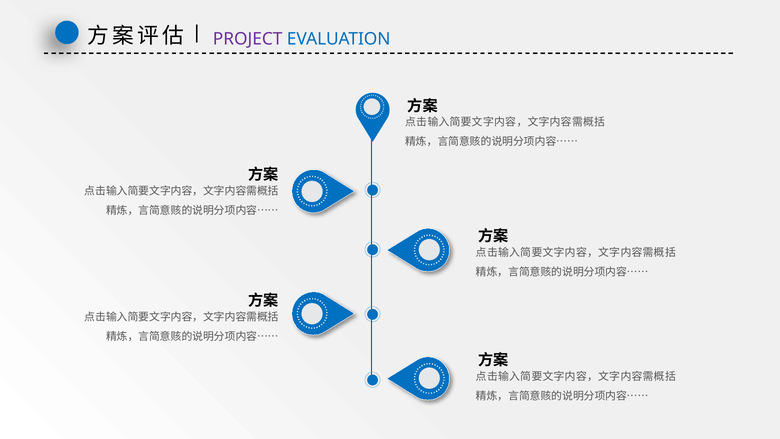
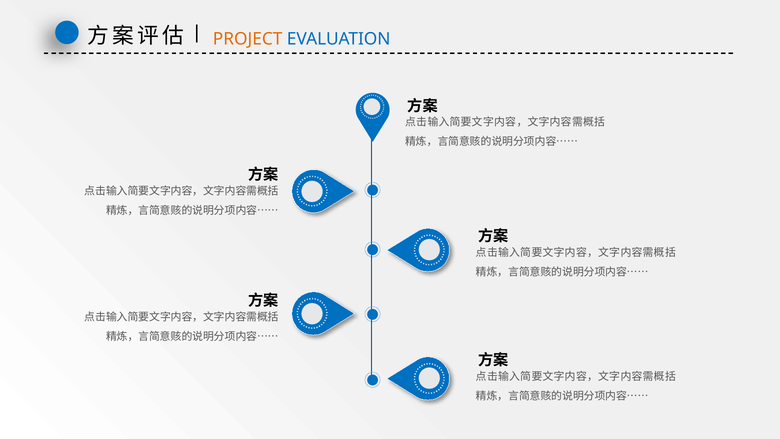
PROJECT colour: purple -> orange
